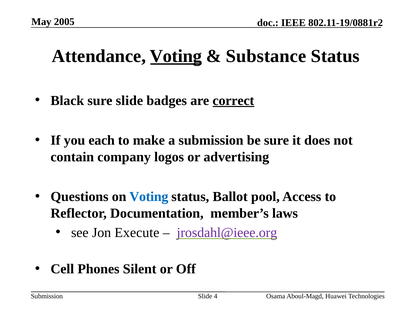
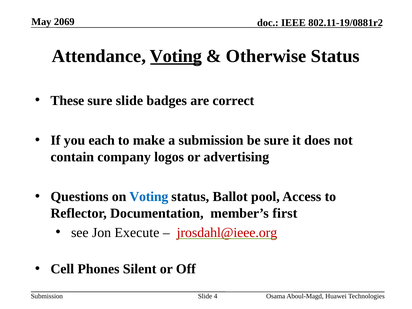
2005: 2005 -> 2069
Substance: Substance -> Otherwise
Black: Black -> These
correct underline: present -> none
laws: laws -> first
jrosdahl@ieee.org colour: purple -> red
